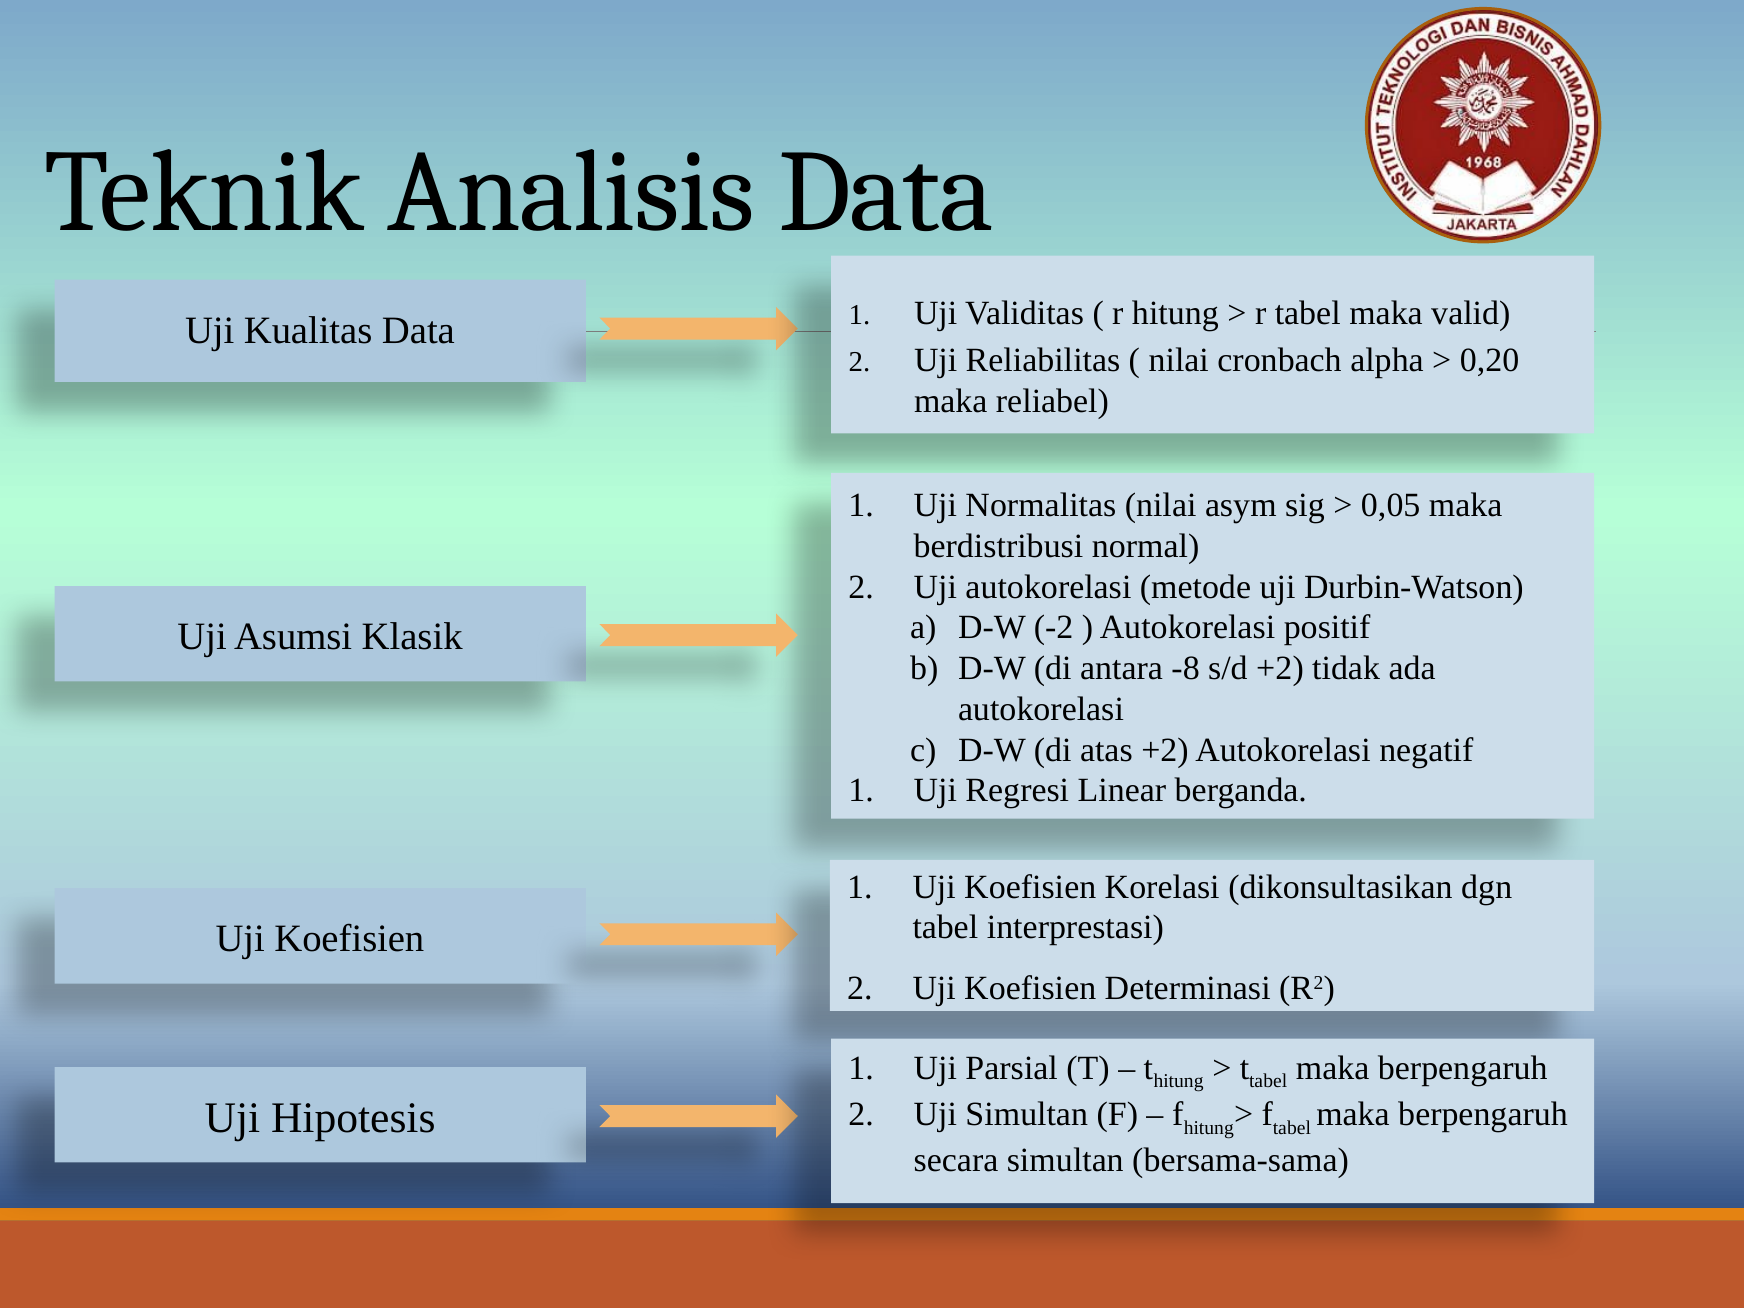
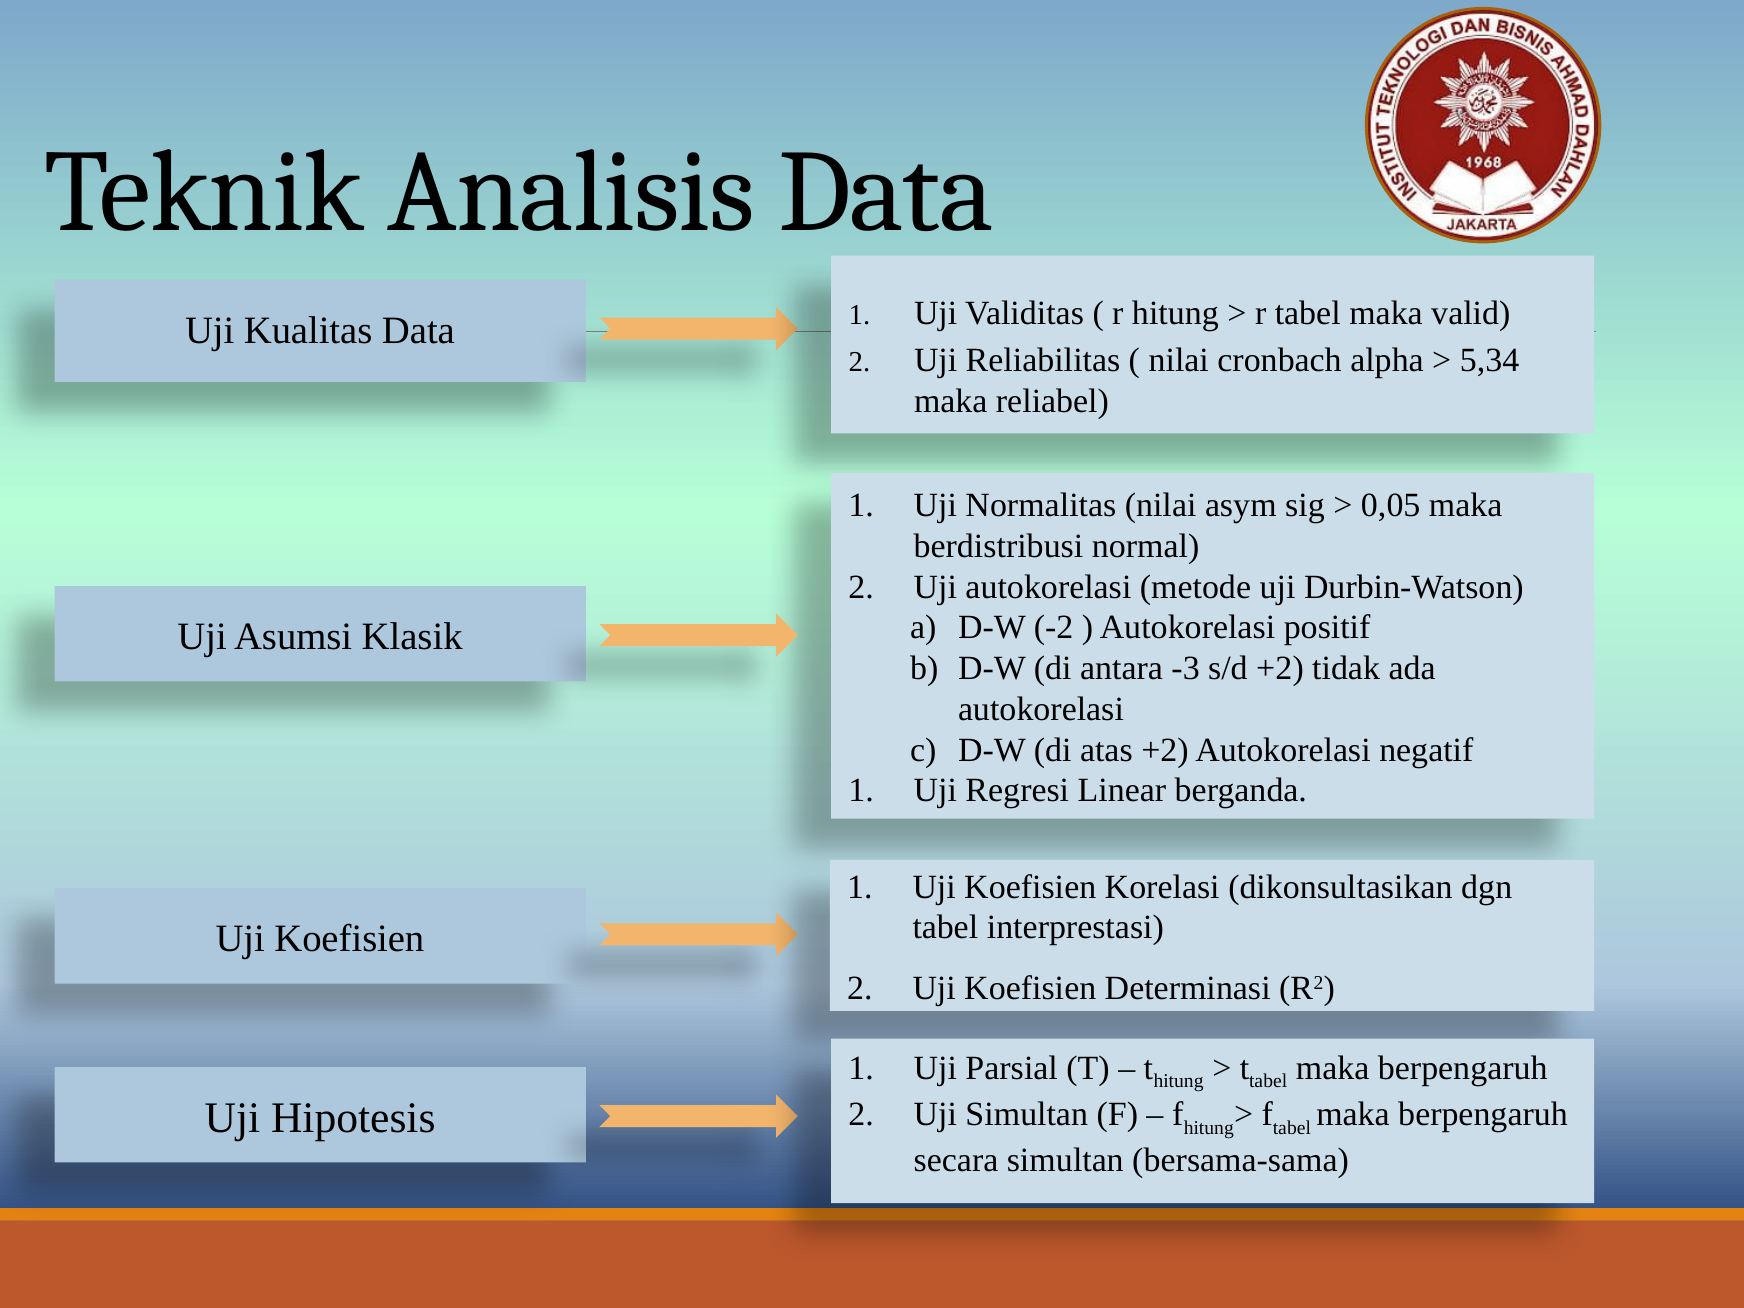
0,20: 0,20 -> 5,34
-8: -8 -> -3
